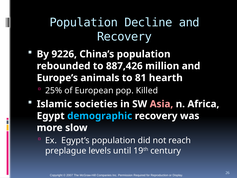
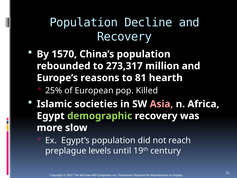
9226: 9226 -> 1570
887,426: 887,426 -> 273,317
animals: animals -> reasons
demographic colour: light blue -> light green
